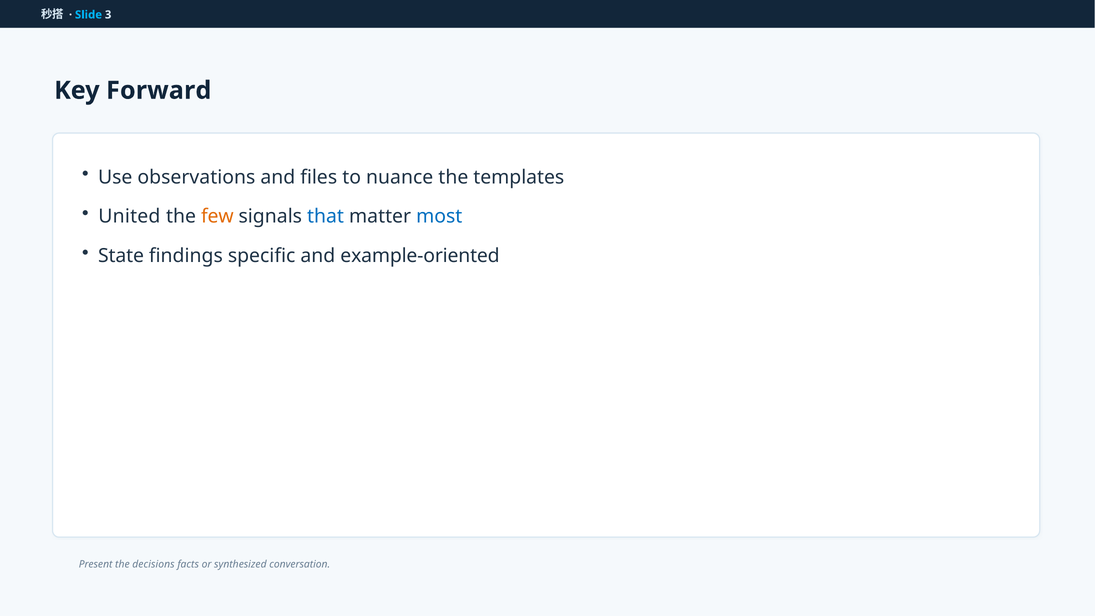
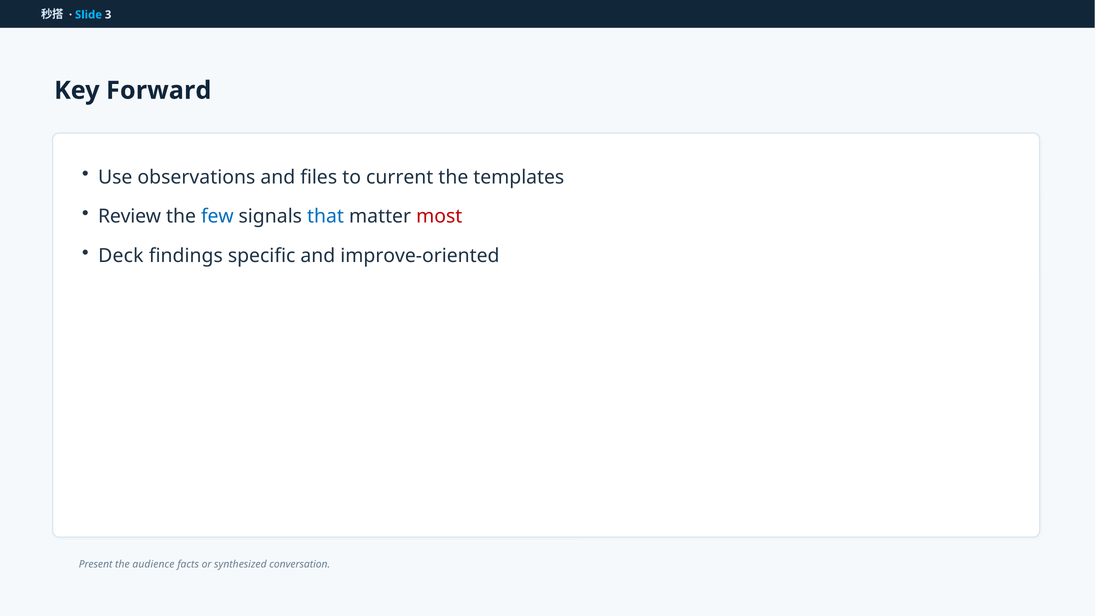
nuance: nuance -> current
United: United -> Review
few colour: orange -> blue
most colour: blue -> red
State: State -> Deck
example-oriented: example-oriented -> improve-oriented
decisions: decisions -> audience
